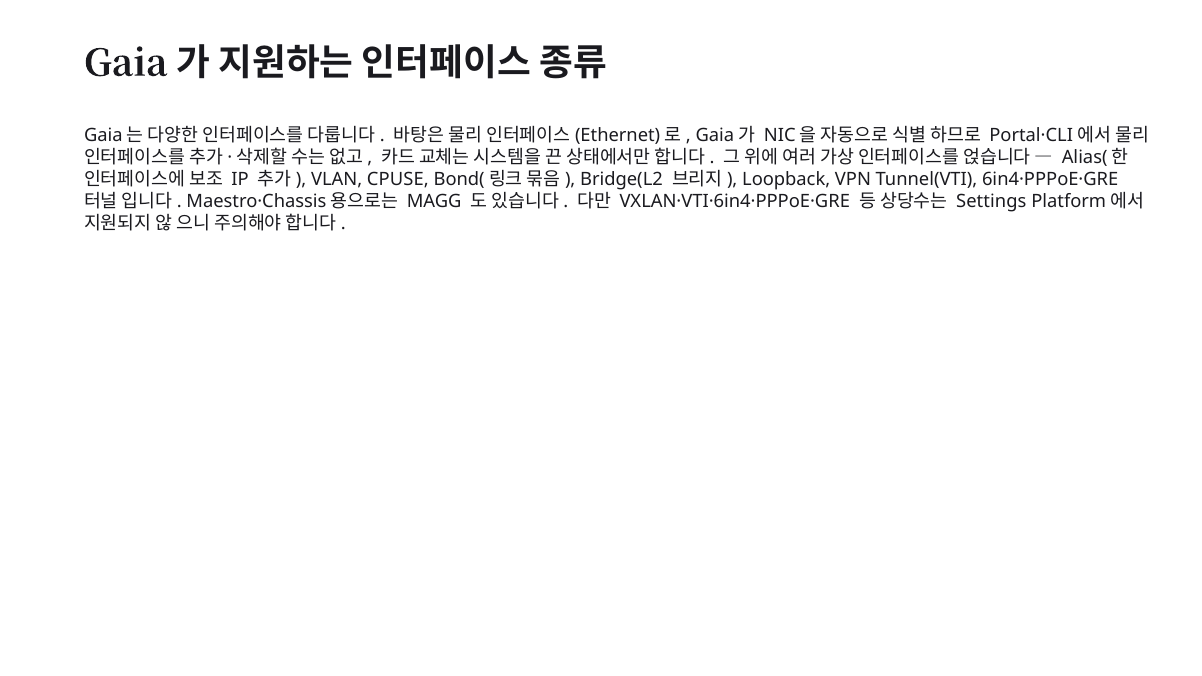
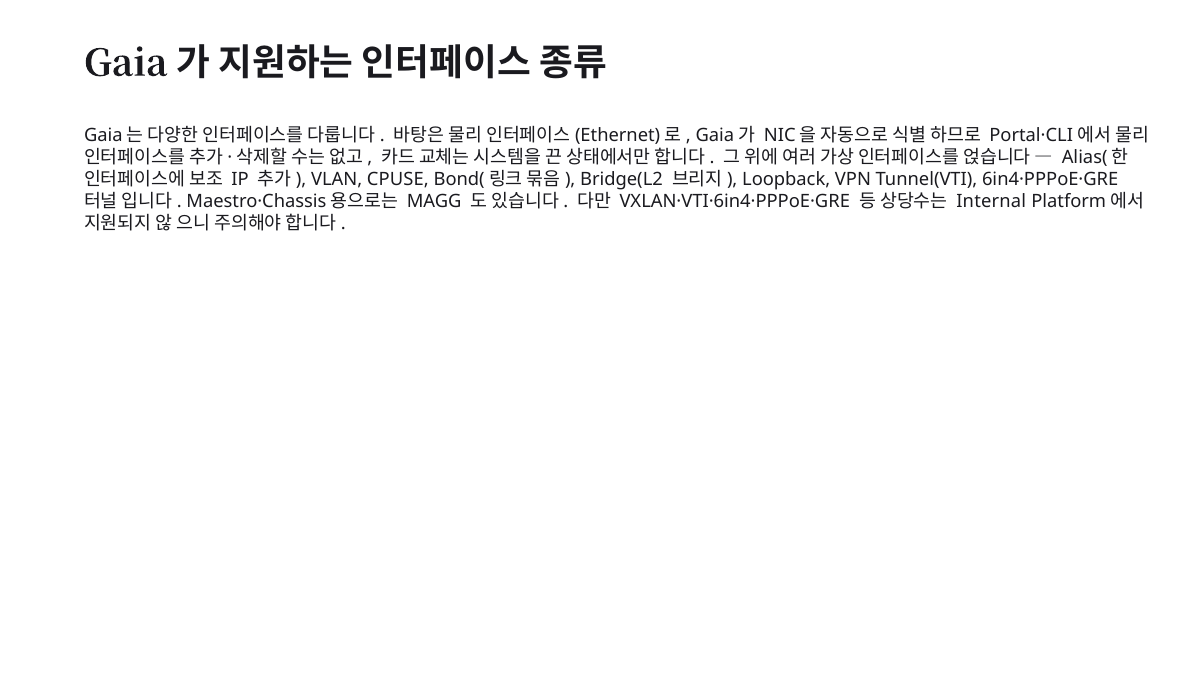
Settings: Settings -> Internal
